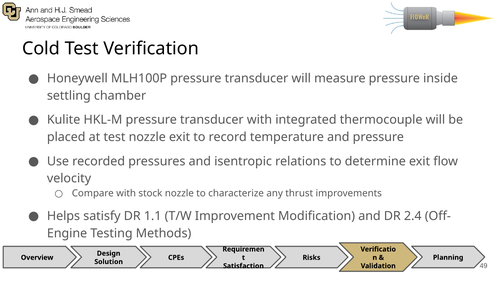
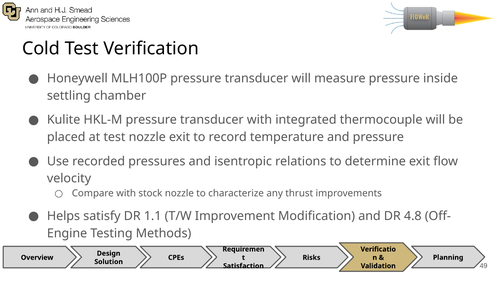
2.4: 2.4 -> 4.8
